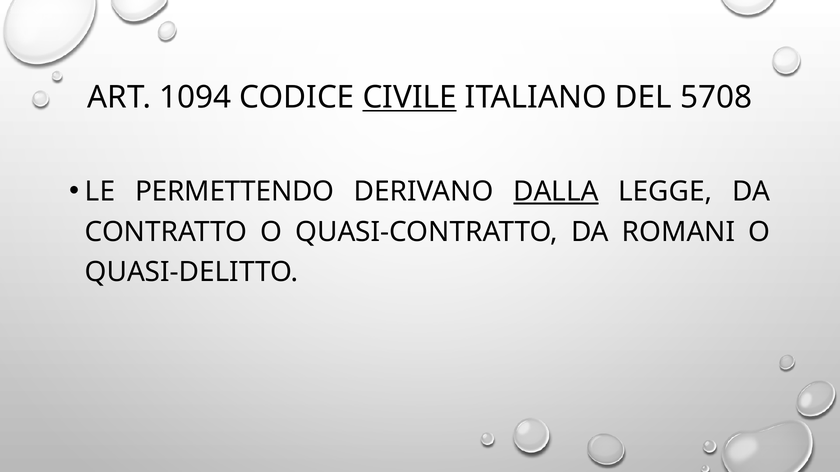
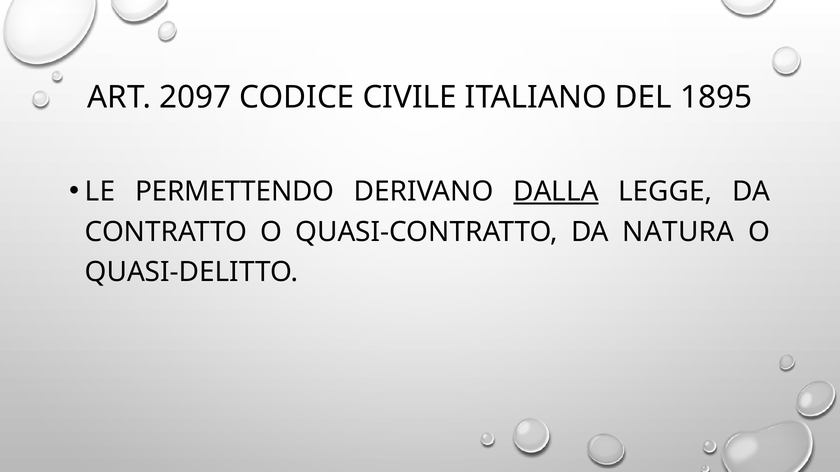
1094: 1094 -> 2097
CIVILE underline: present -> none
5708: 5708 -> 1895
ROMANI: ROMANI -> NATURA
